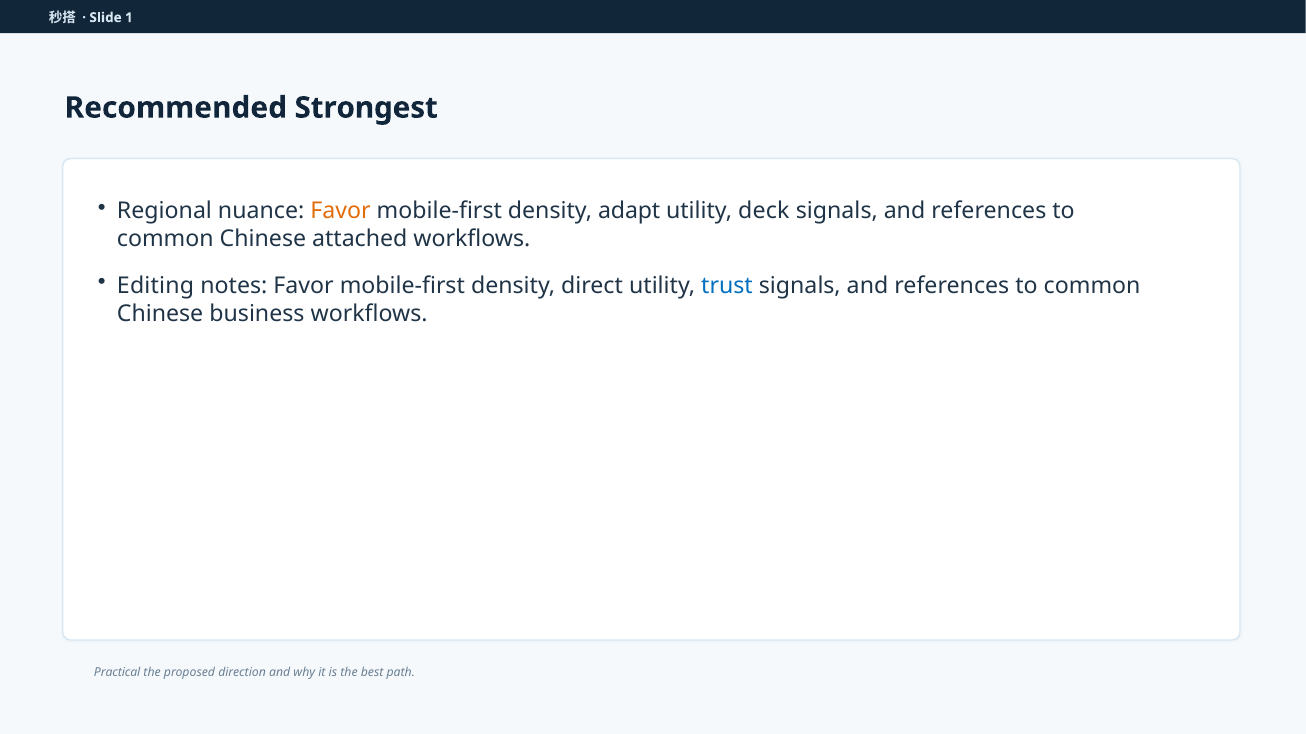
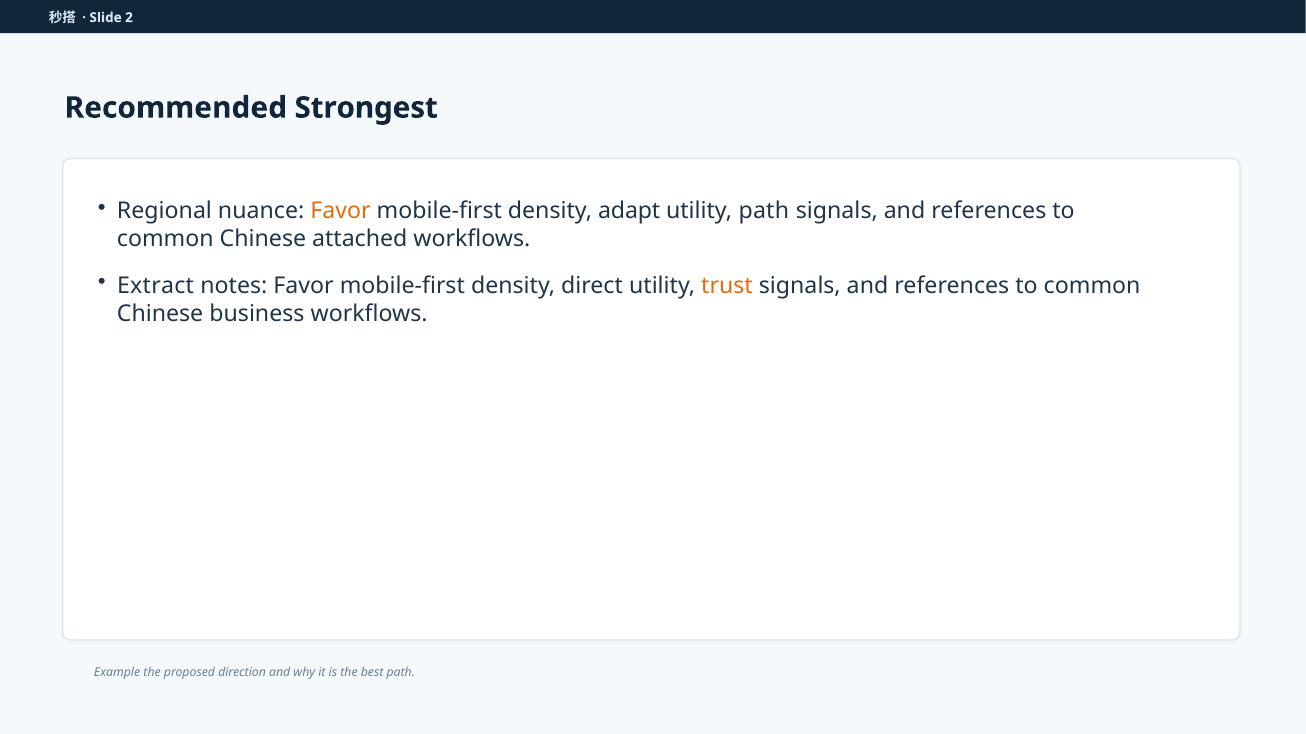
1: 1 -> 2
utility deck: deck -> path
Editing: Editing -> Extract
trust colour: blue -> orange
Practical: Practical -> Example
